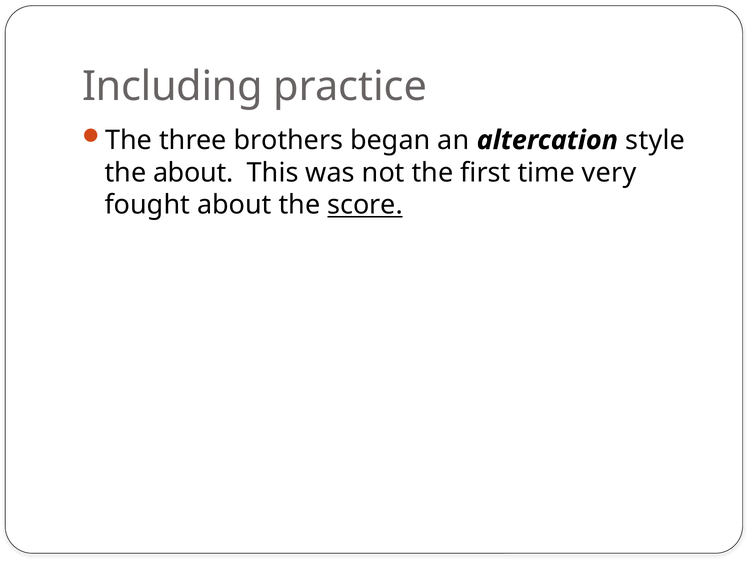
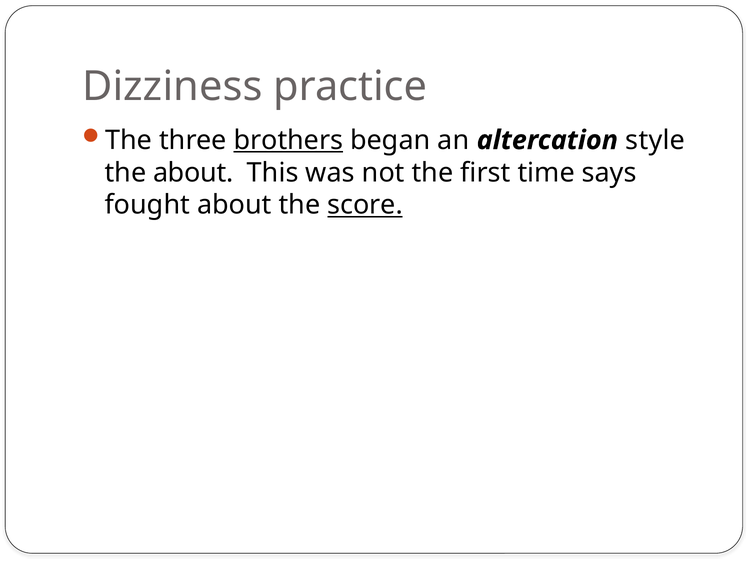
Including: Including -> Dizziness
brothers underline: none -> present
very: very -> says
